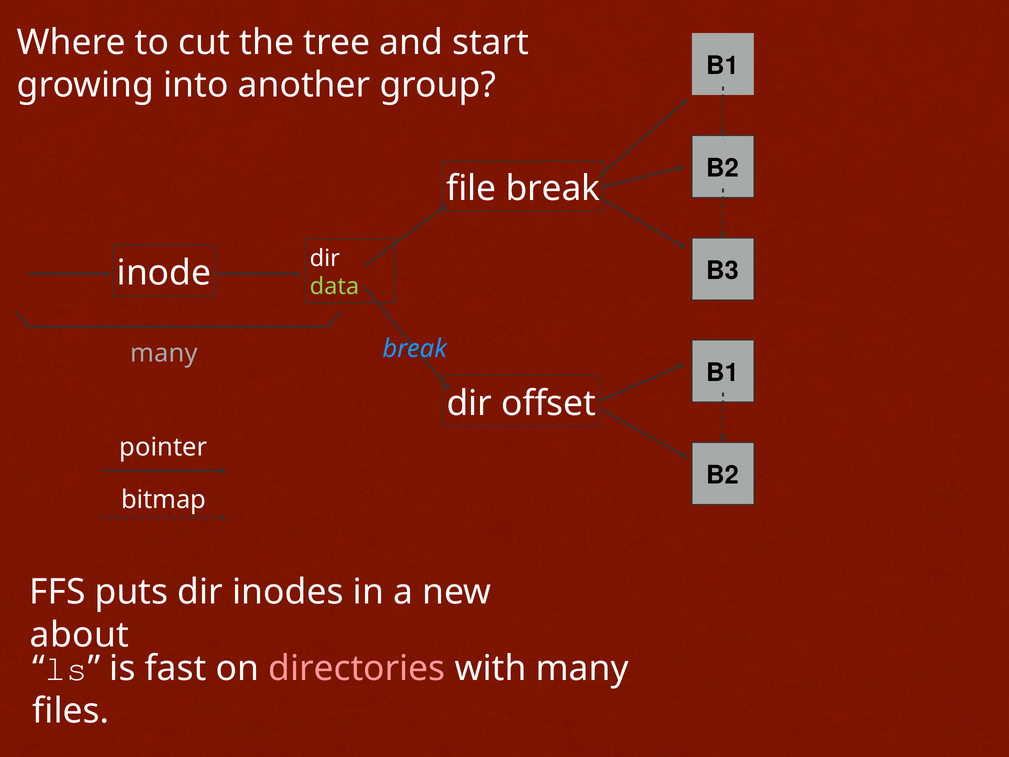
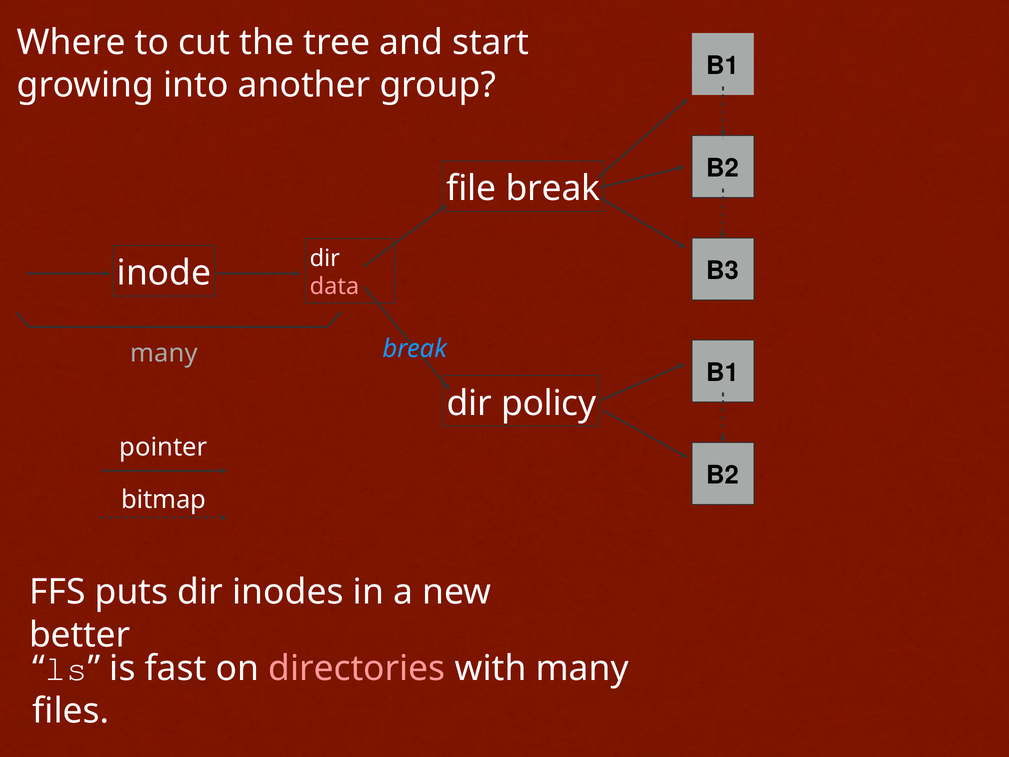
data colour: light green -> pink
offset: offset -> policy
about: about -> better
